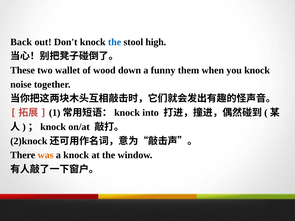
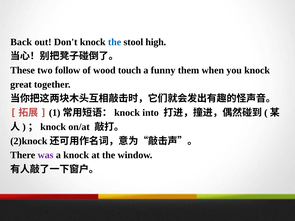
wallet: wallet -> follow
down: down -> touch
noise: noise -> great
was colour: orange -> purple
